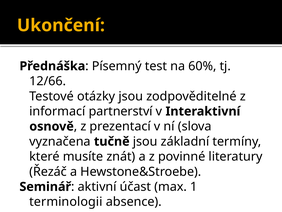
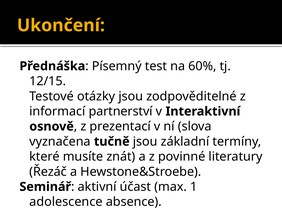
12/66: 12/66 -> 12/15
terminologii: terminologii -> adolescence
